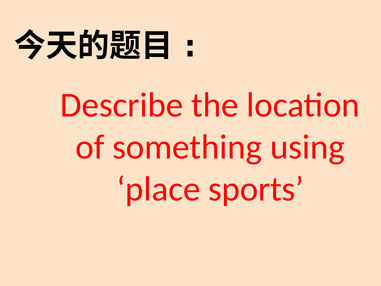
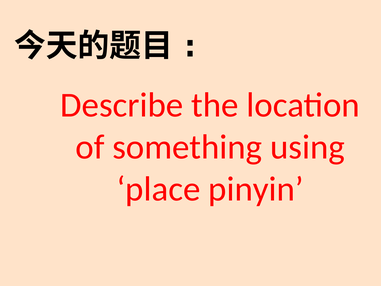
sports: sports -> pinyin
